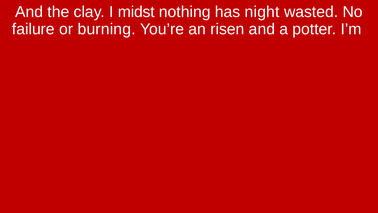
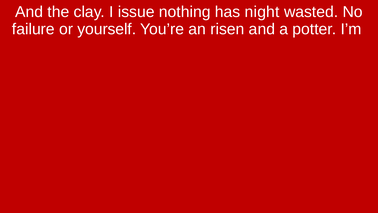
midst: midst -> issue
burning: burning -> yourself
